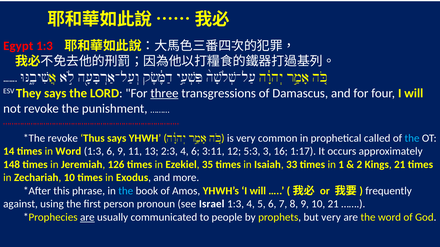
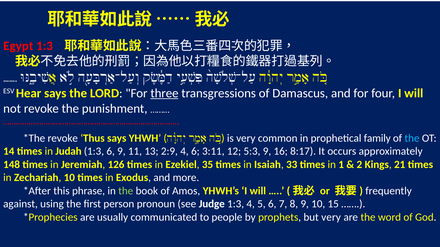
They: They -> Hear
called: called -> family
in Word: Word -> Judah
2:3: 2:3 -> 2:9
5:3 3: 3 -> 9
1:17: 1:17 -> 8:17
the at (126, 191) colour: light blue -> light green
Israel: Israel -> Judge
10 21: 21 -> 15
are at (87, 218) underline: present -> none
